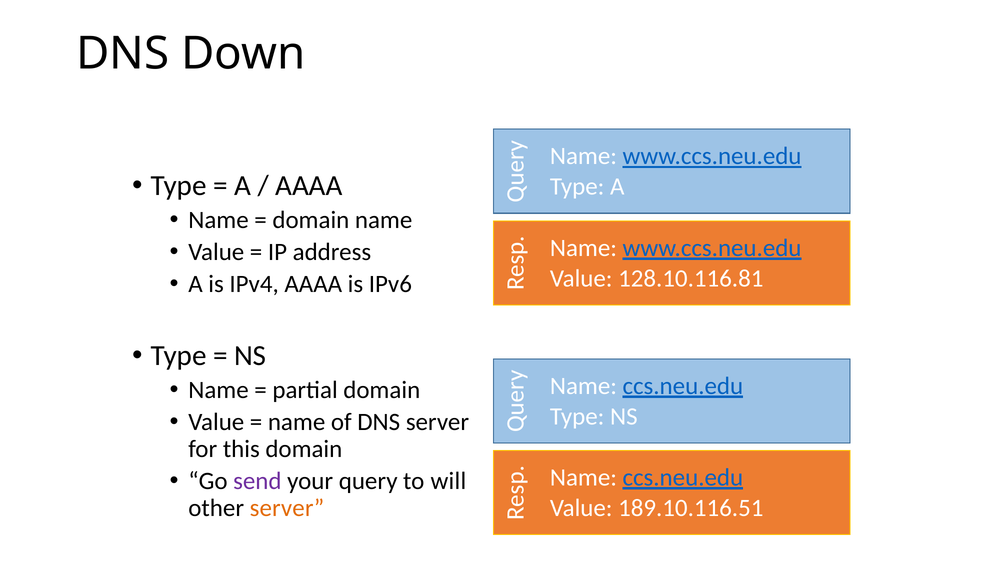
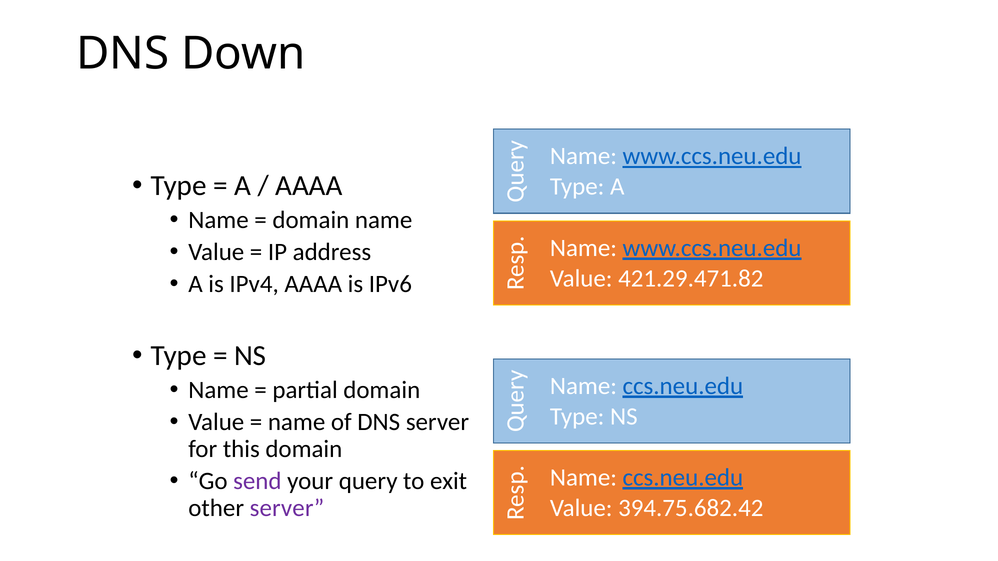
128.10.116.81: 128.10.116.81 -> 421.29.471.82
will: will -> exit
189.10.116.51: 189.10.116.51 -> 394.75.682.42
server at (287, 508) colour: orange -> purple
